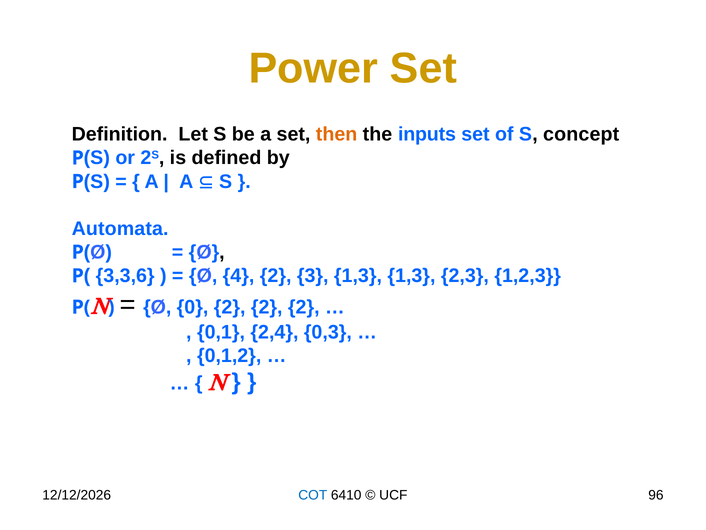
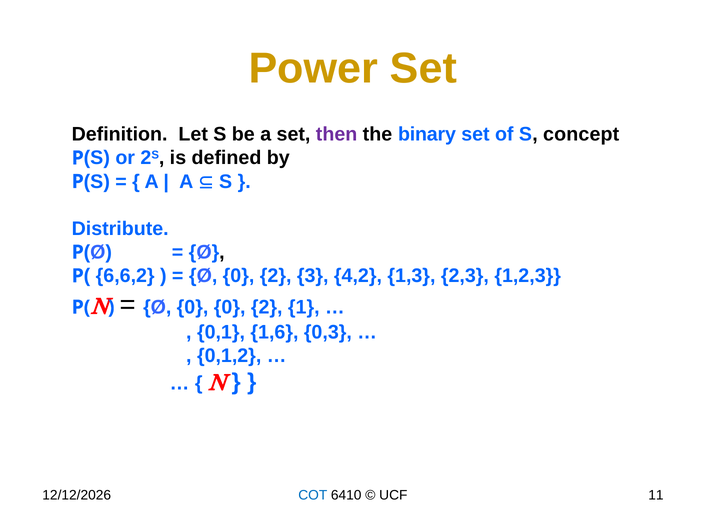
then colour: orange -> purple
inputs: inputs -> binary
Automata: Automata -> Distribute
3,3,6: 3,3,6 -> 6,6,2
4 at (239, 276): 4 -> 0
3 1,3: 1,3 -> 4,2
0 2: 2 -> 0
2 at (304, 307): 2 -> 1
2,4: 2,4 -> 1,6
96: 96 -> 11
